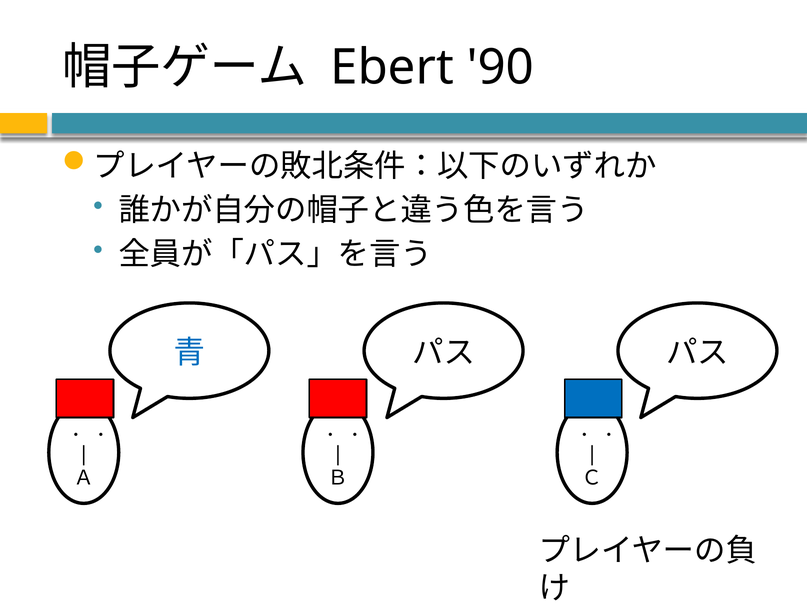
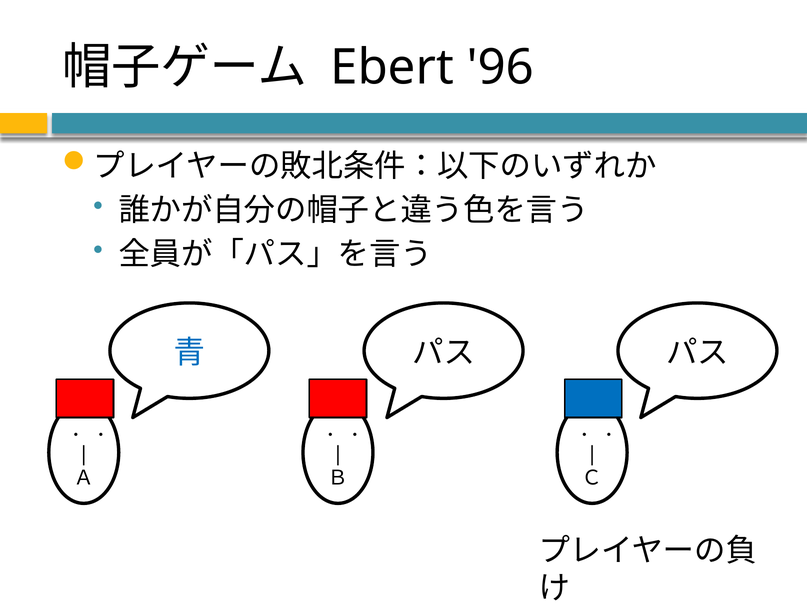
90: 90 -> 96
